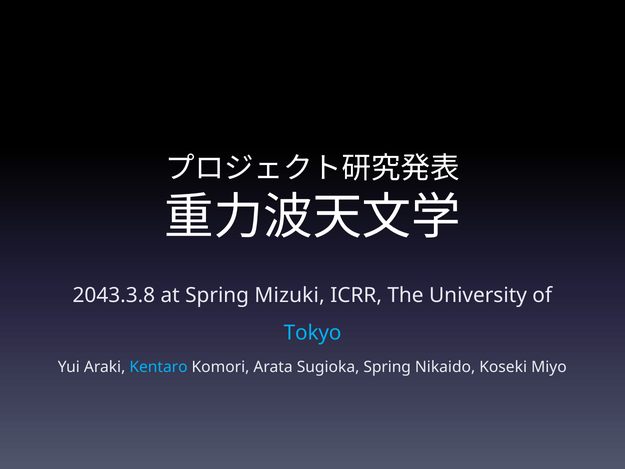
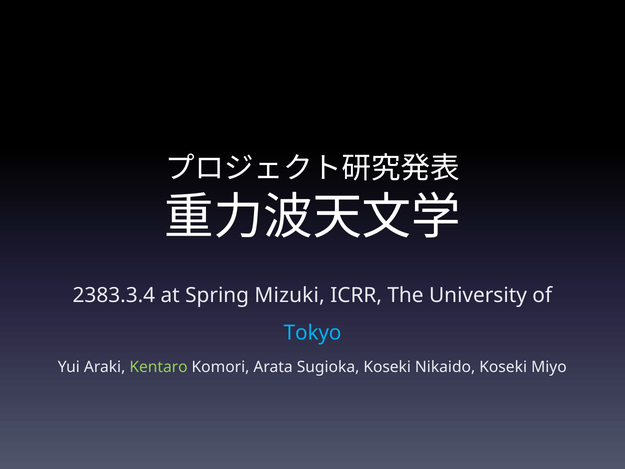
2043.3.8: 2043.3.8 -> 2383.3.4
Kentaro colour: light blue -> light green
Sugioka Spring: Spring -> Koseki
